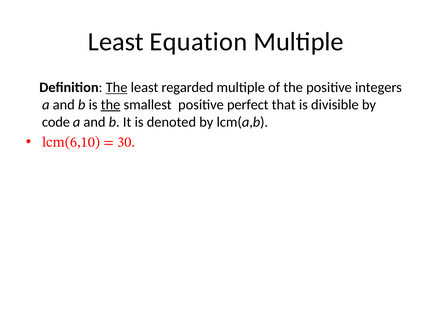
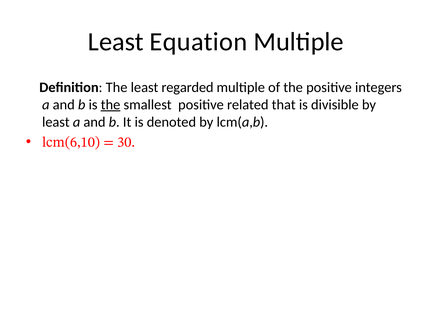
The at (117, 87) underline: present -> none
perfect: perfect -> related
code at (56, 122): code -> least
